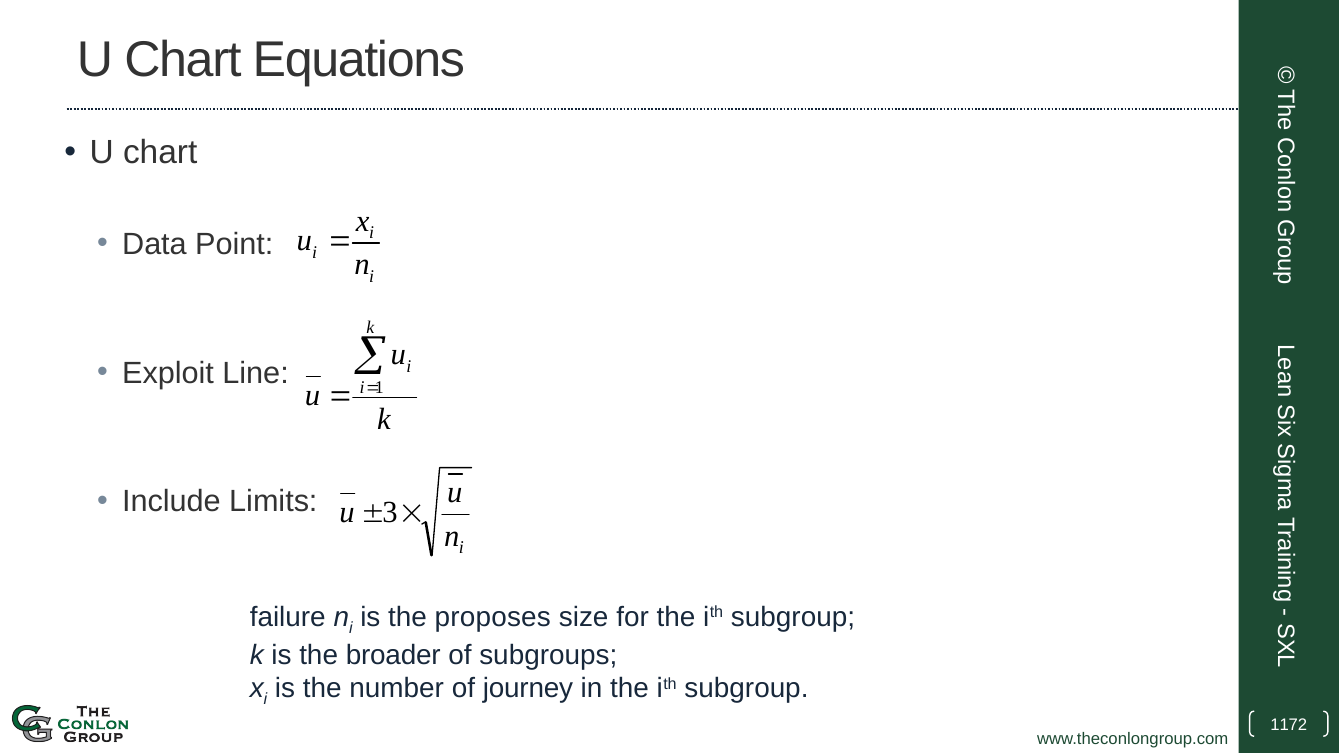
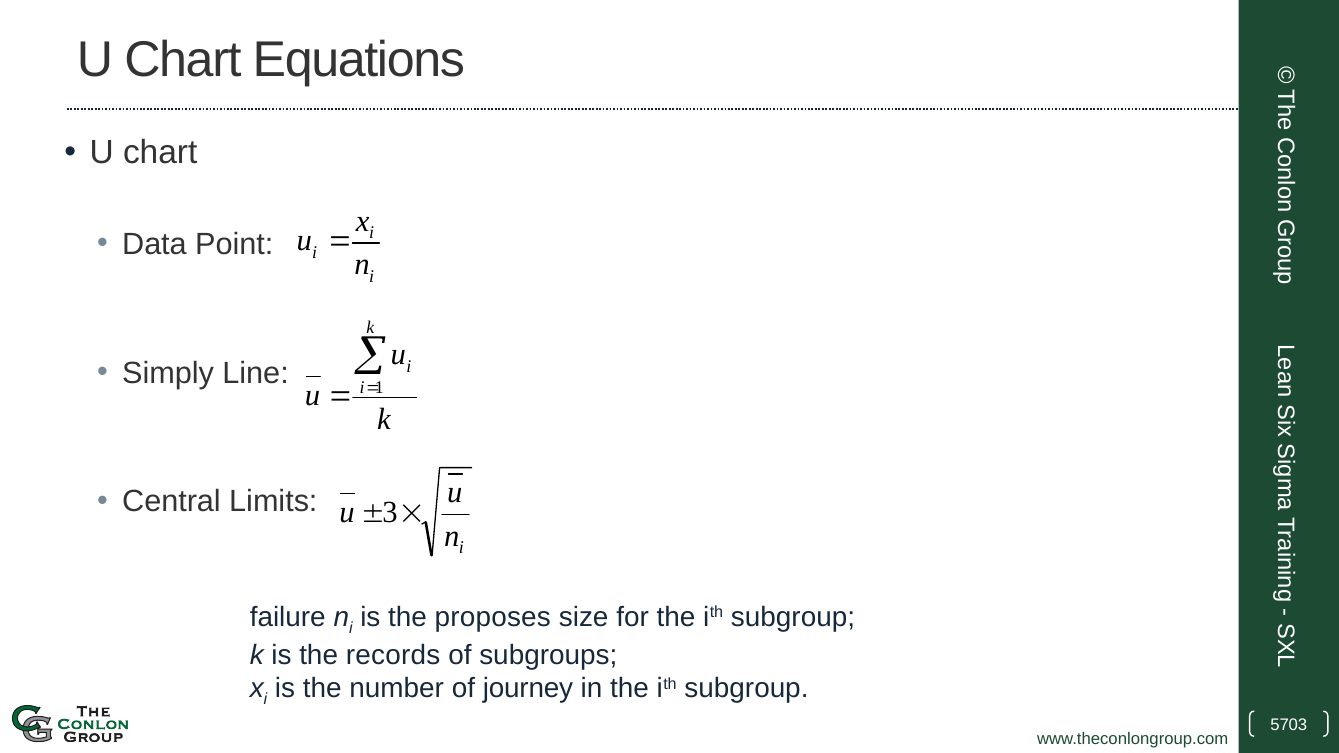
Exploit: Exploit -> Simply
Include: Include -> Central
broader: broader -> records
1172: 1172 -> 5703
